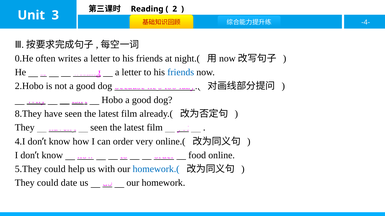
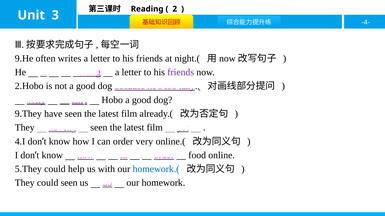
0.He: 0.He -> 9.He
friends at (181, 72) colour: blue -> purple
8.They: 8.They -> 9.They
could date: date -> seen
